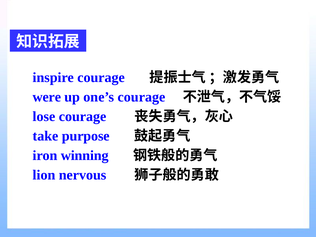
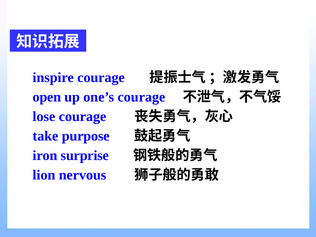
were: were -> open
winning: winning -> surprise
